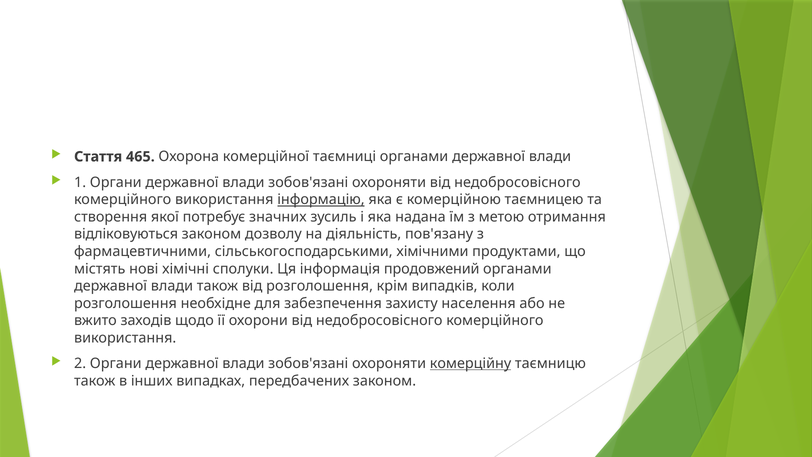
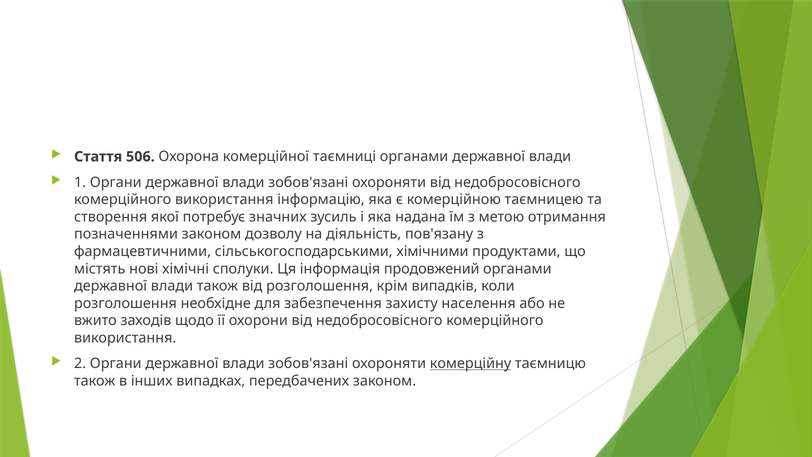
465: 465 -> 506
інформацію underline: present -> none
відліковуються: відліковуються -> позначеннями
